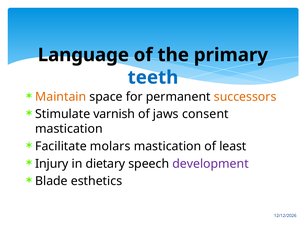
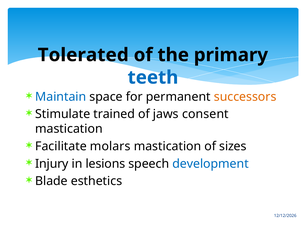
Language: Language -> Tolerated
Maintain colour: orange -> blue
varnish: varnish -> trained
least: least -> sizes
dietary: dietary -> lesions
development colour: purple -> blue
